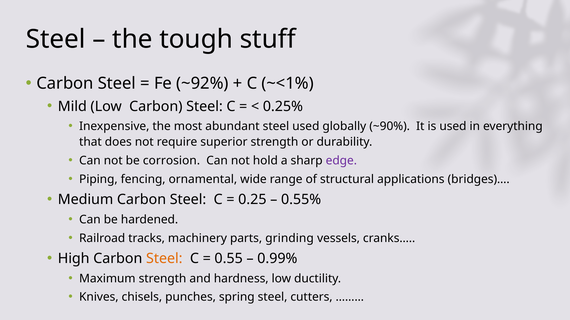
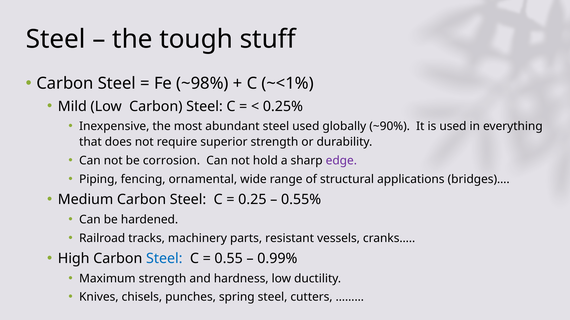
~92%: ~92% -> ~98%
grinding: grinding -> resistant
Steel at (164, 259) colour: orange -> blue
